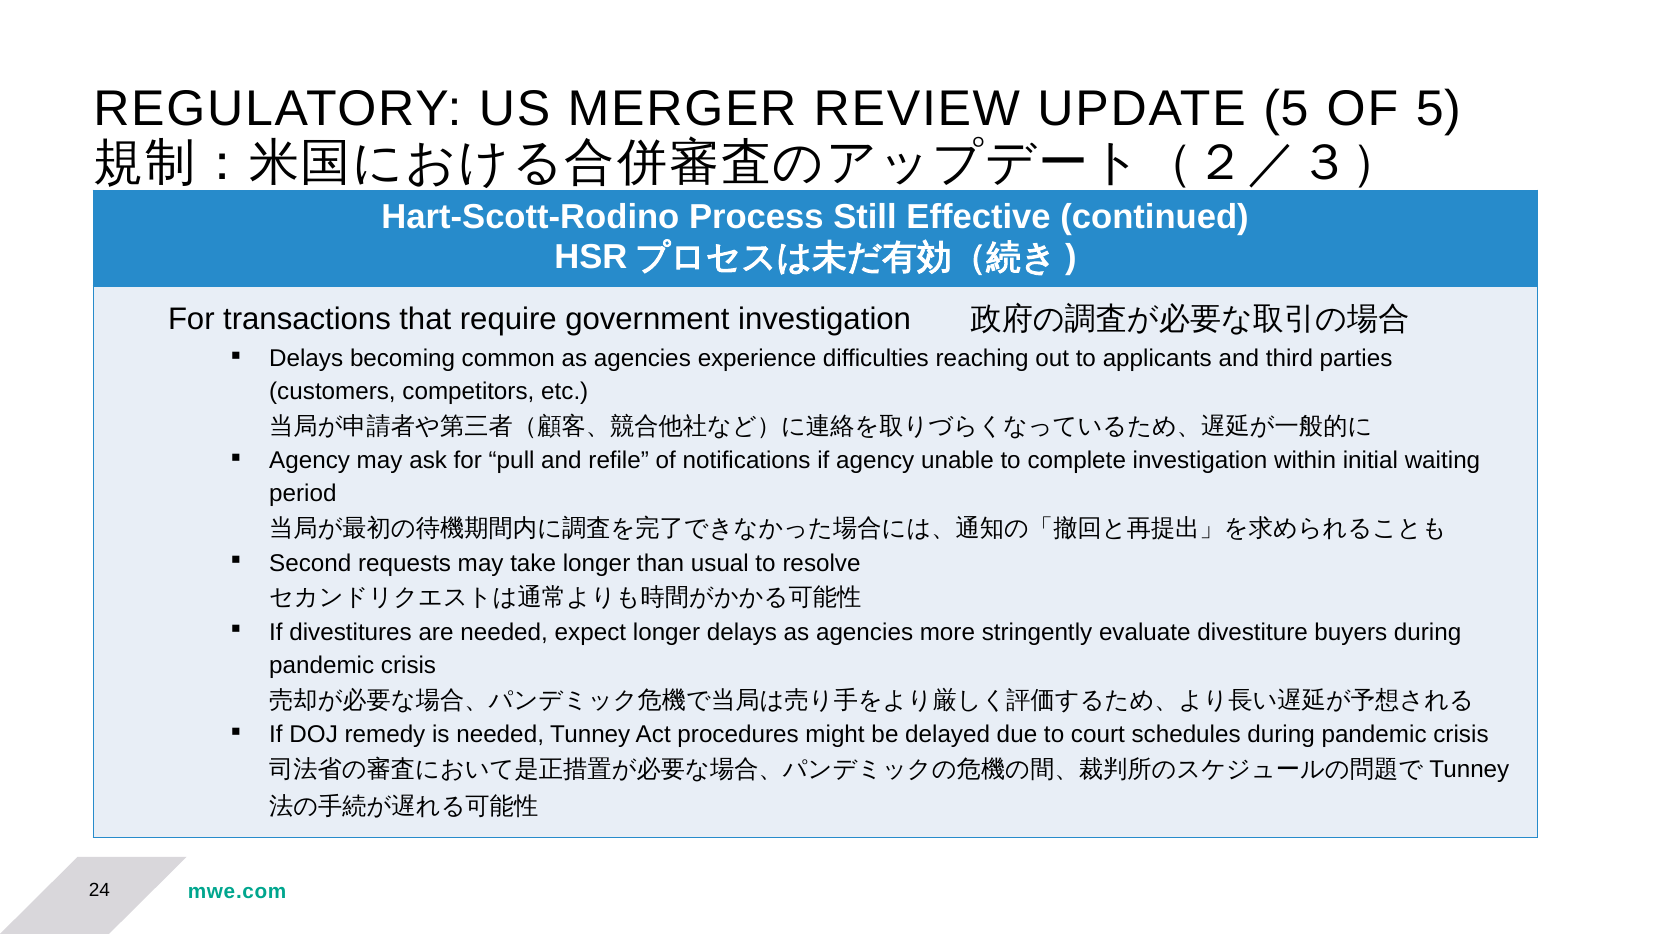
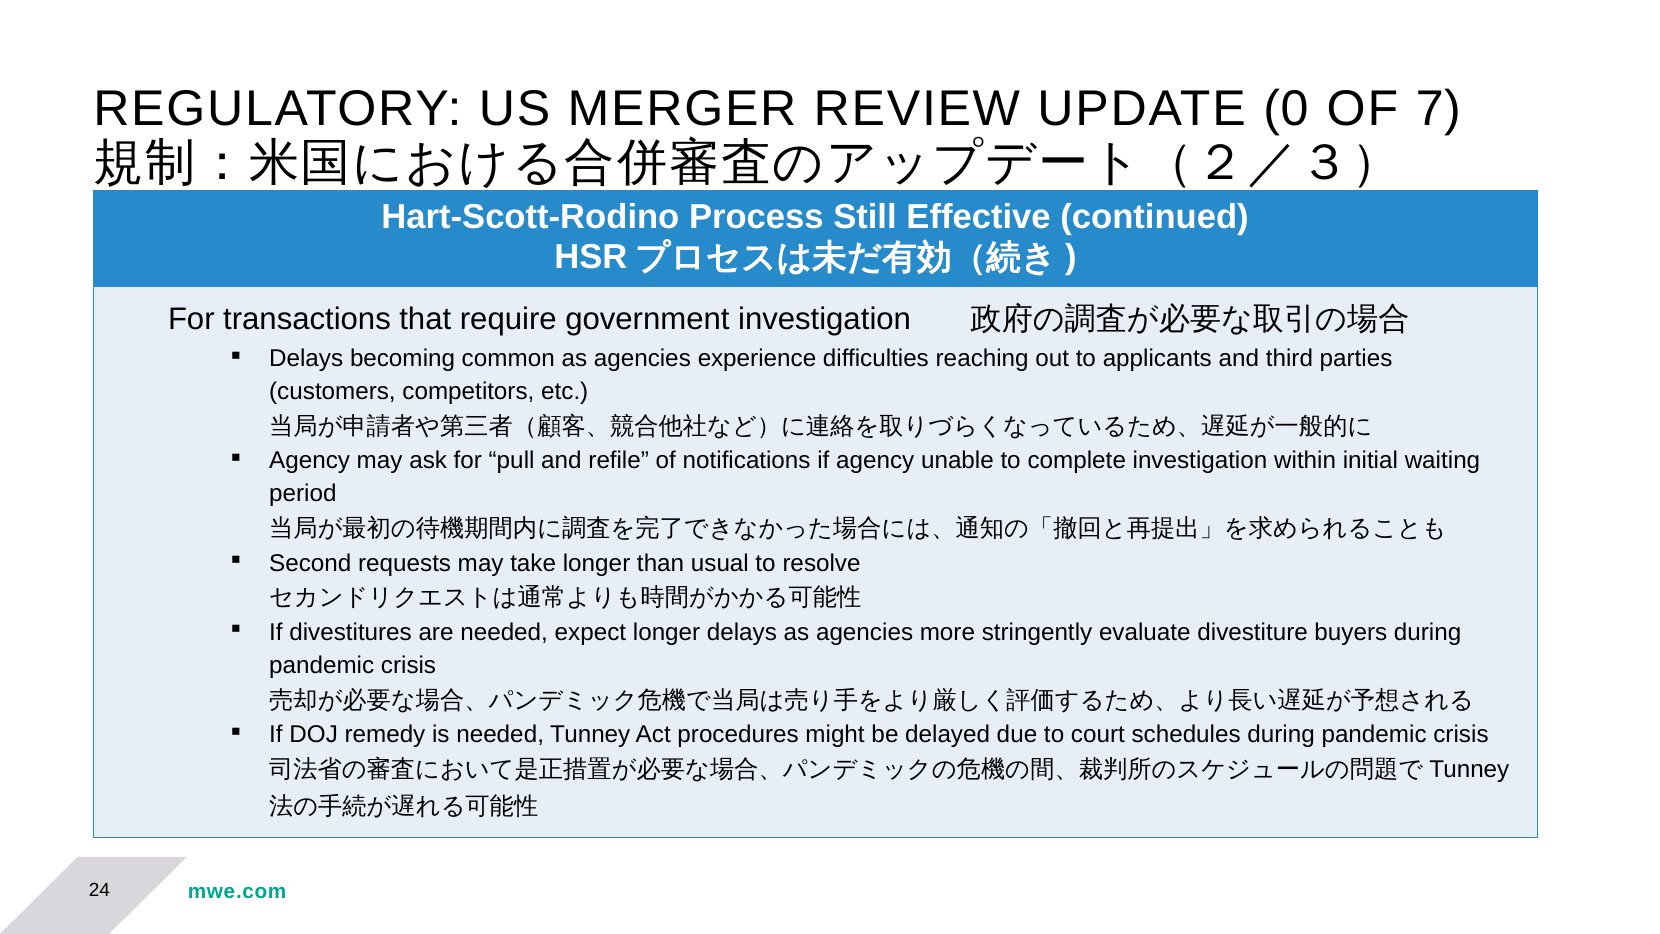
UPDATE 5: 5 -> 0
OF 5: 5 -> 7
